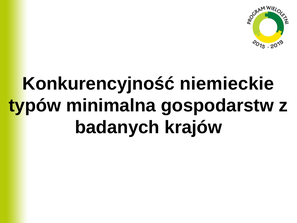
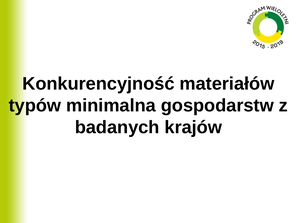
niemieckie: niemieckie -> materiałów
